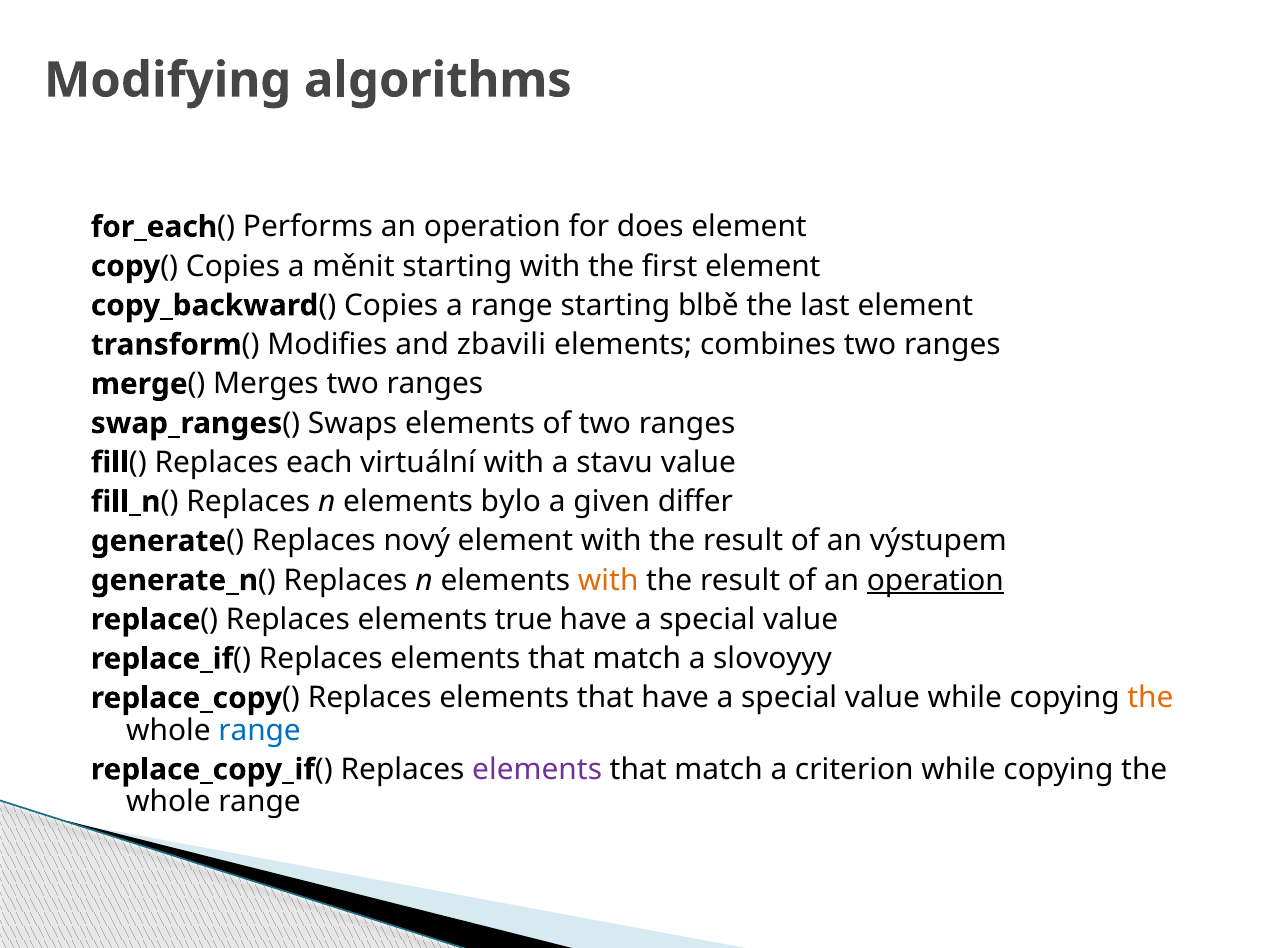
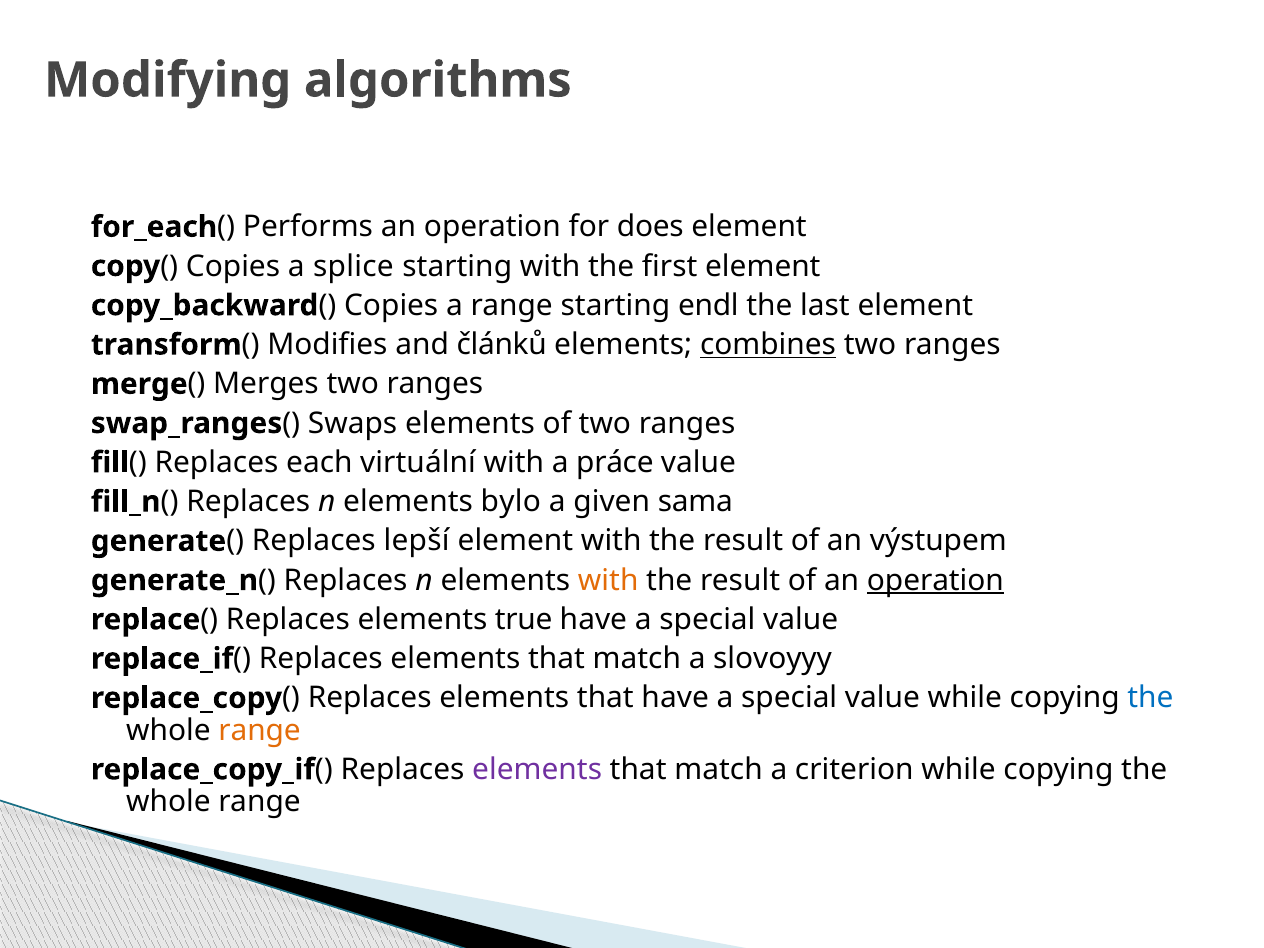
měnit: měnit -> splice
blbě: blbě -> endl
zbavili: zbavili -> článků
combines underline: none -> present
stavu: stavu -> práce
differ: differ -> sama
nový: nový -> lepší
the at (1150, 698) colour: orange -> blue
range at (260, 730) colour: blue -> orange
